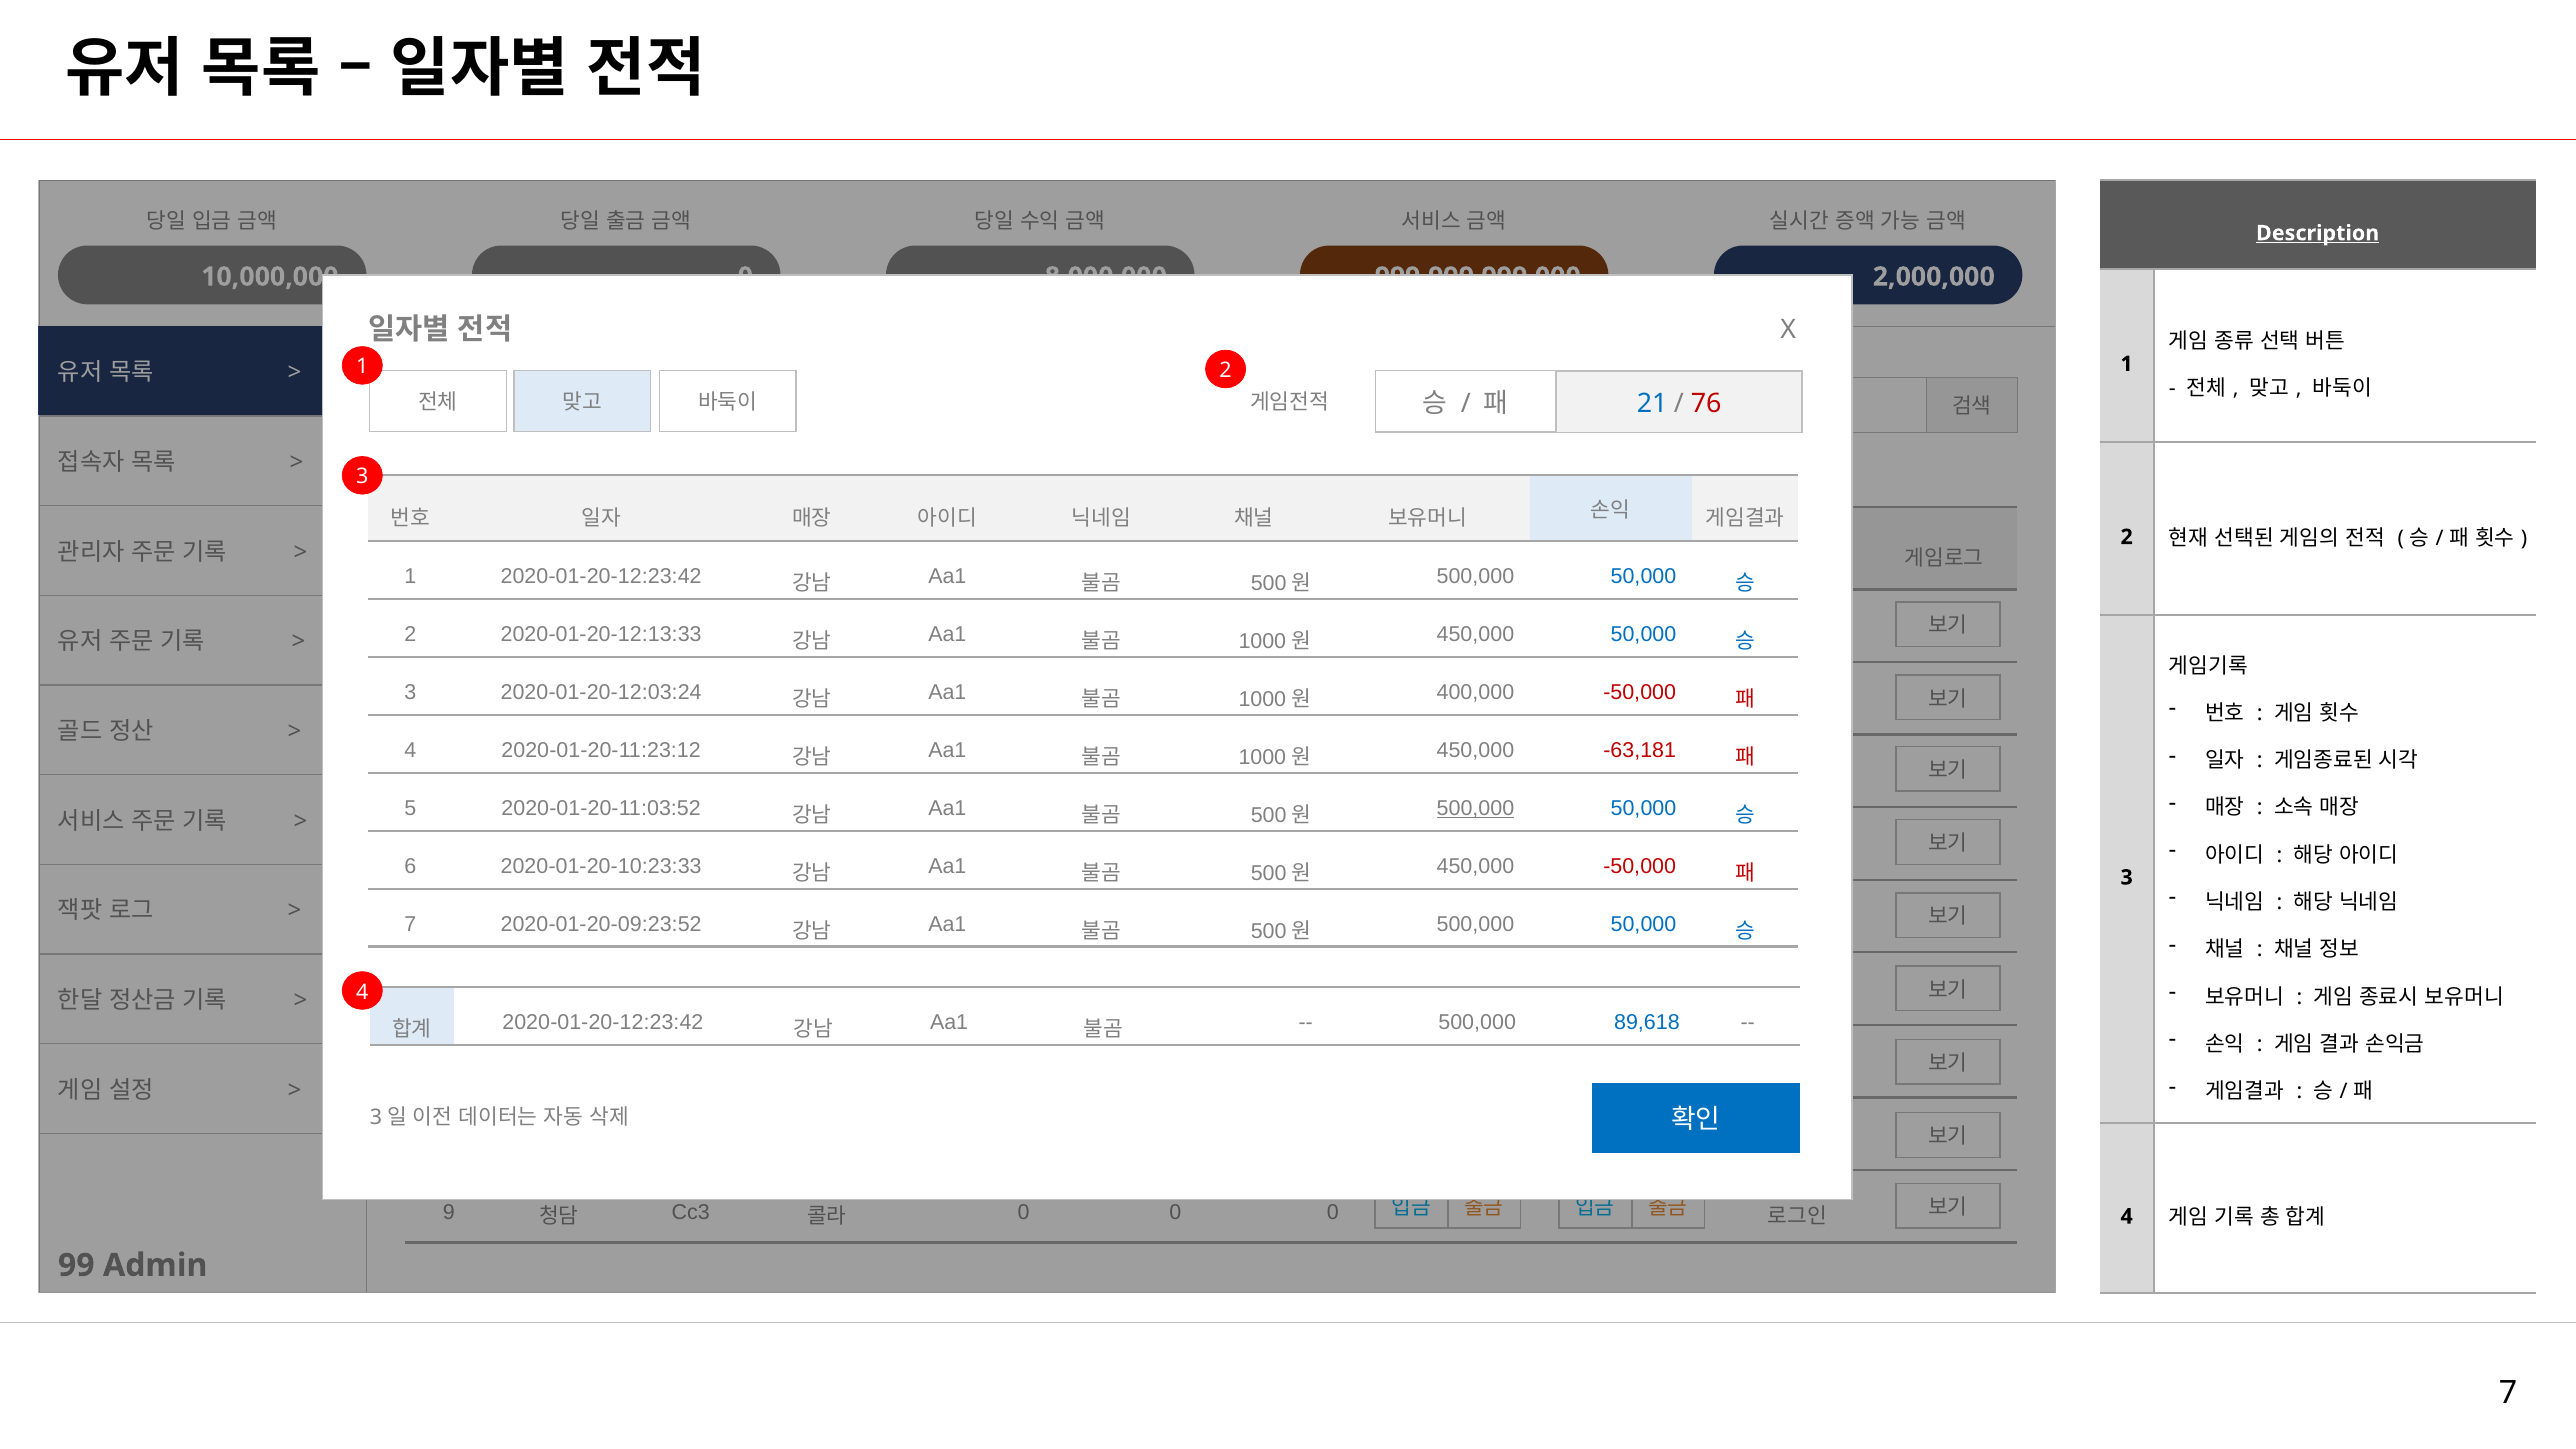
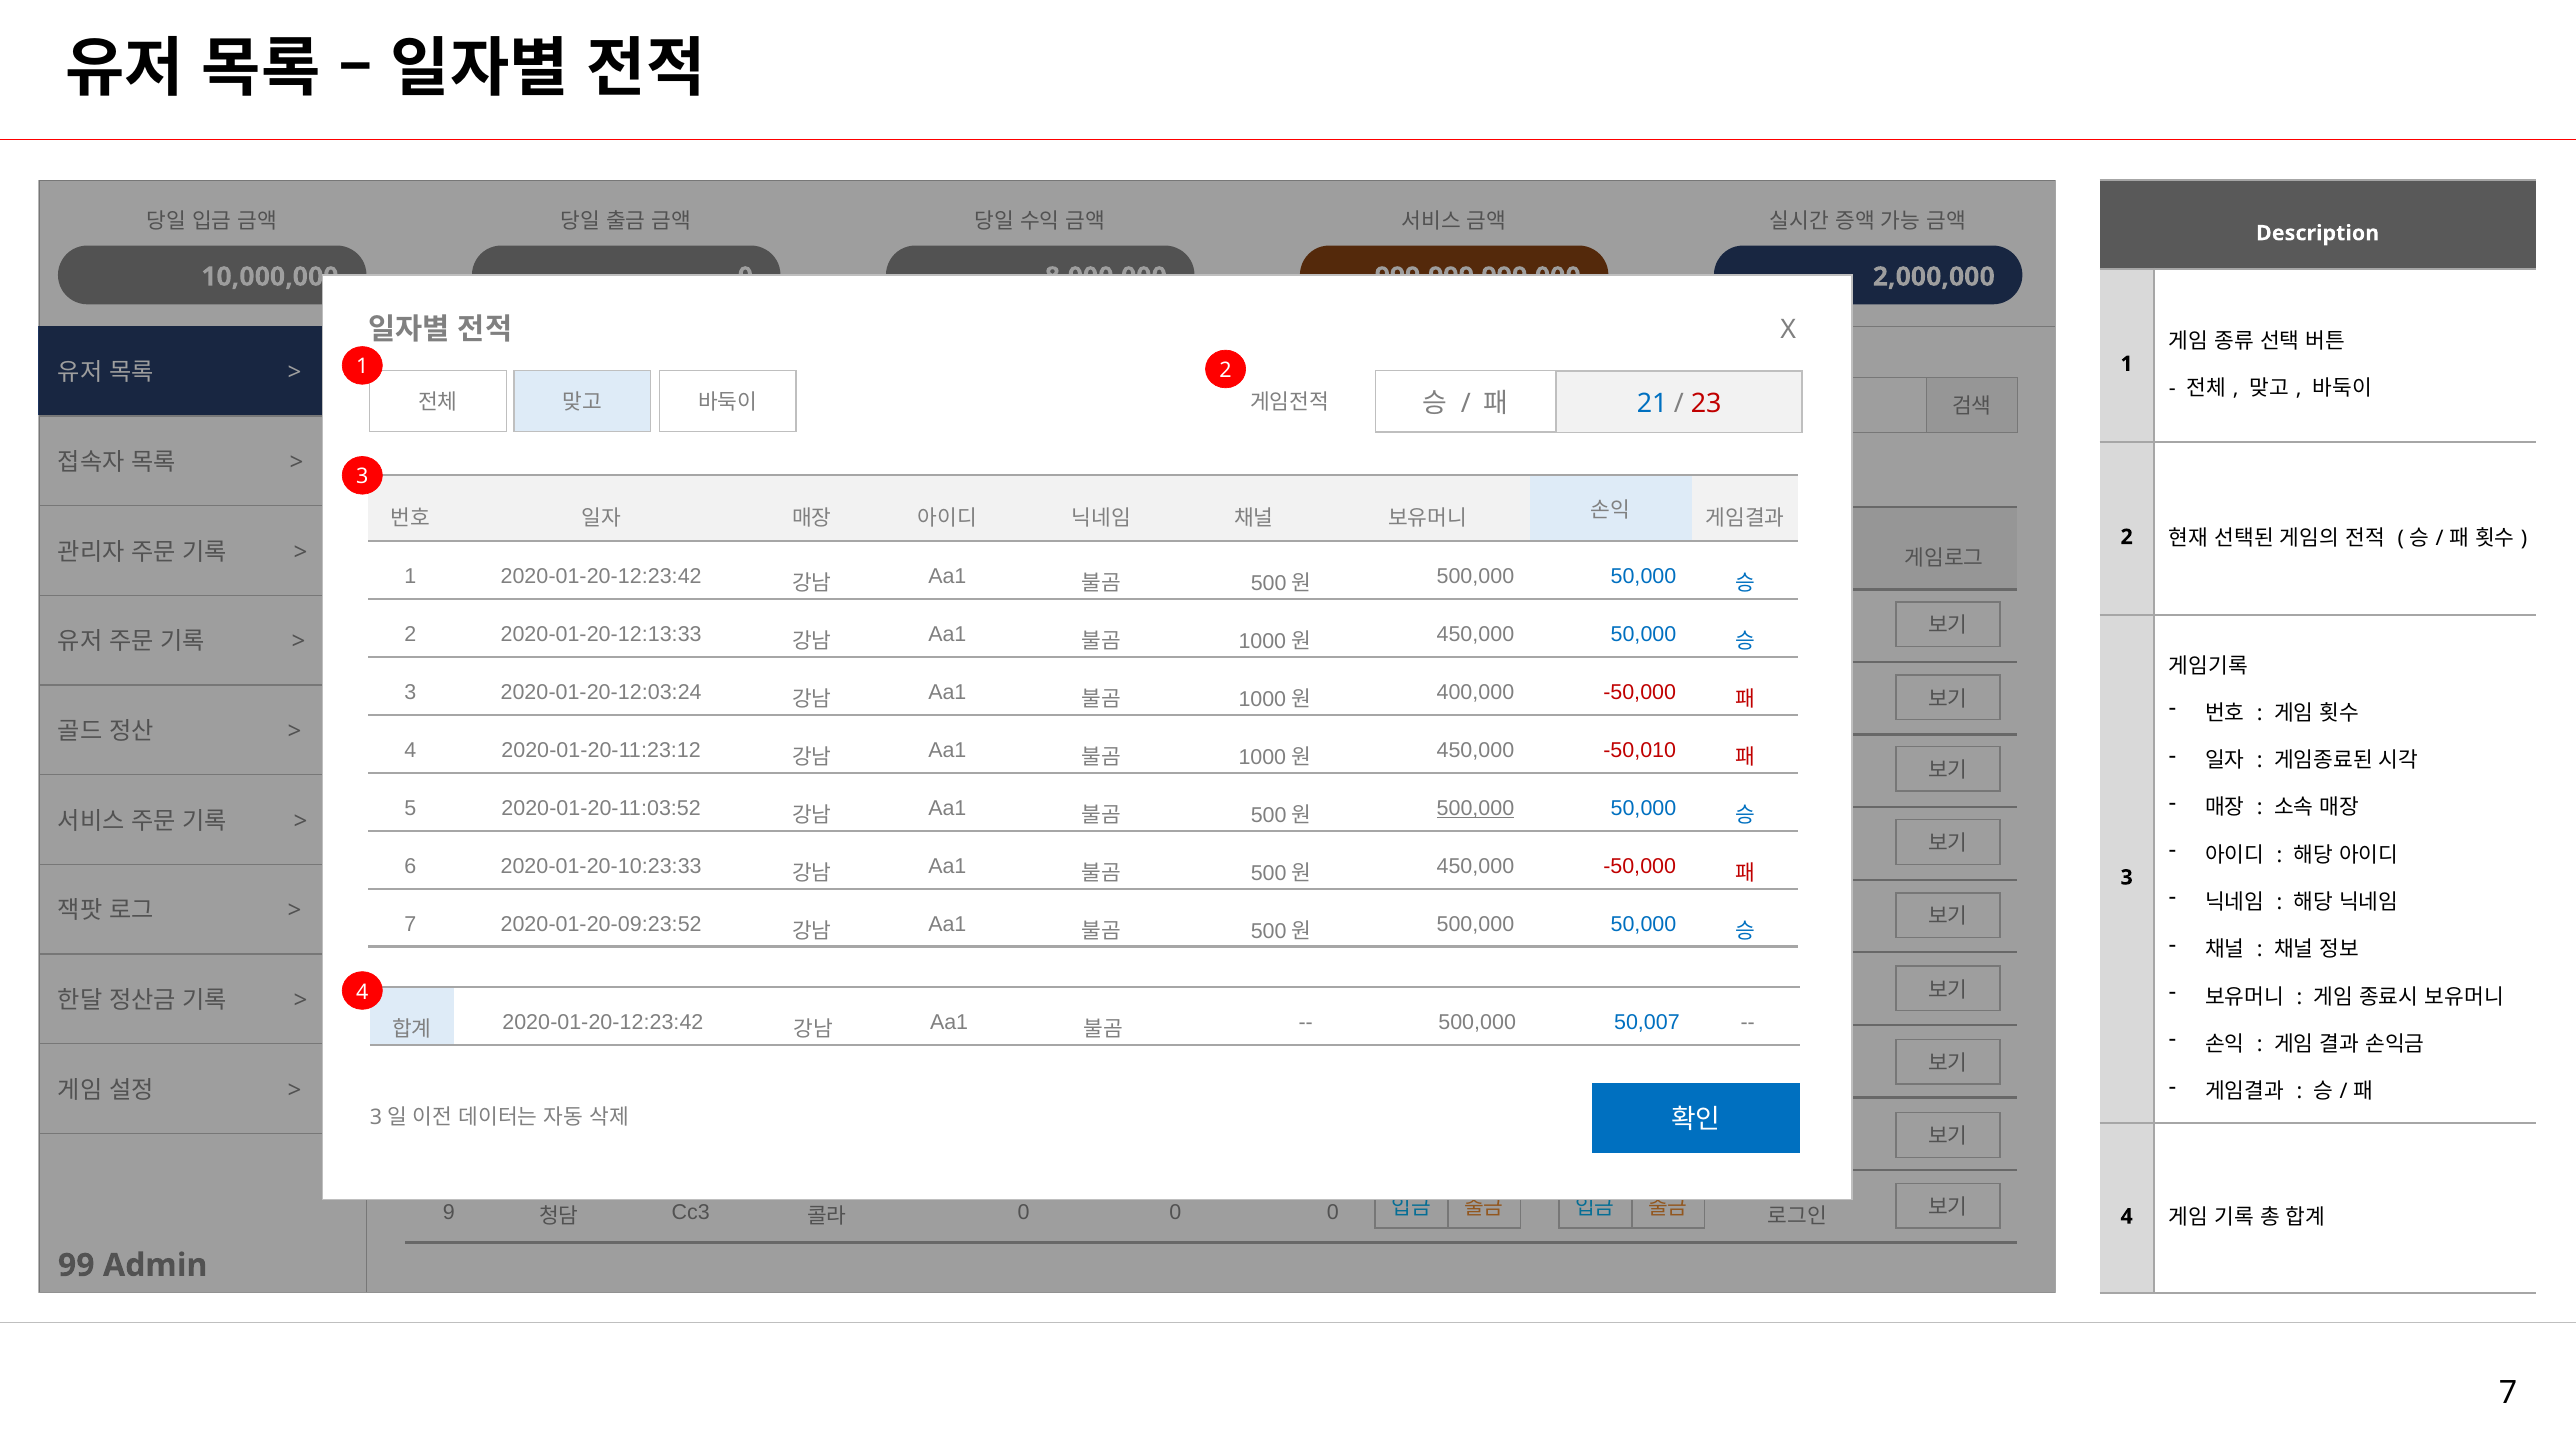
Description underline: present -> none
76: 76 -> 23
-63,181: -63,181 -> -50,010
89,618: 89,618 -> 50,007
